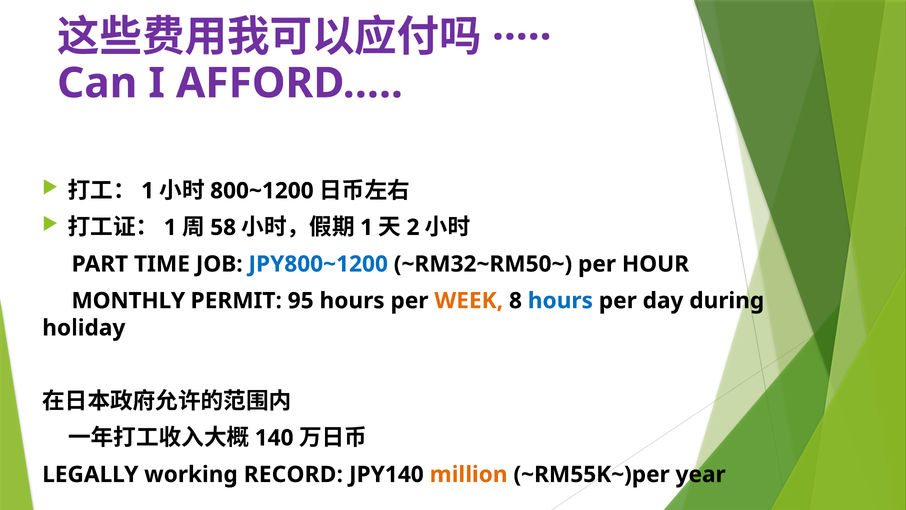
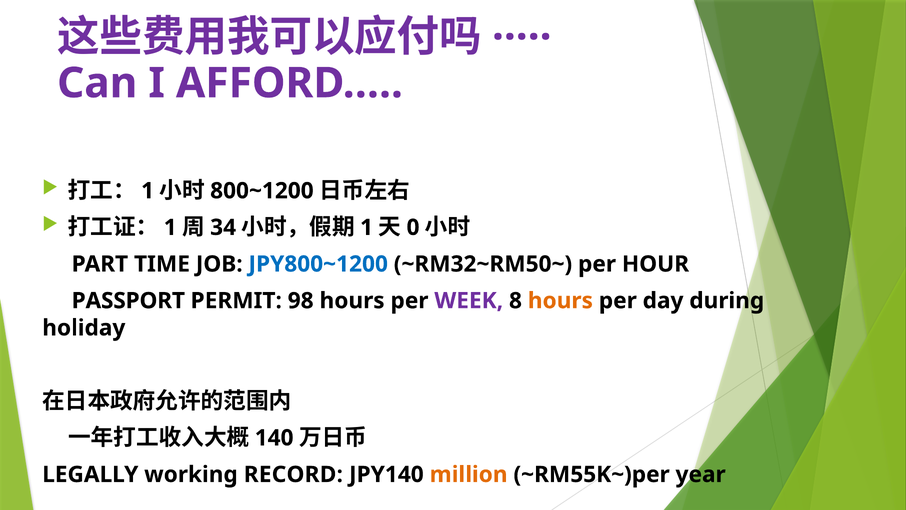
58: 58 -> 34
2: 2 -> 0
MONTHLY: MONTHLY -> PASSPORT
95: 95 -> 98
WEEK colour: orange -> purple
hours at (560, 301) colour: blue -> orange
